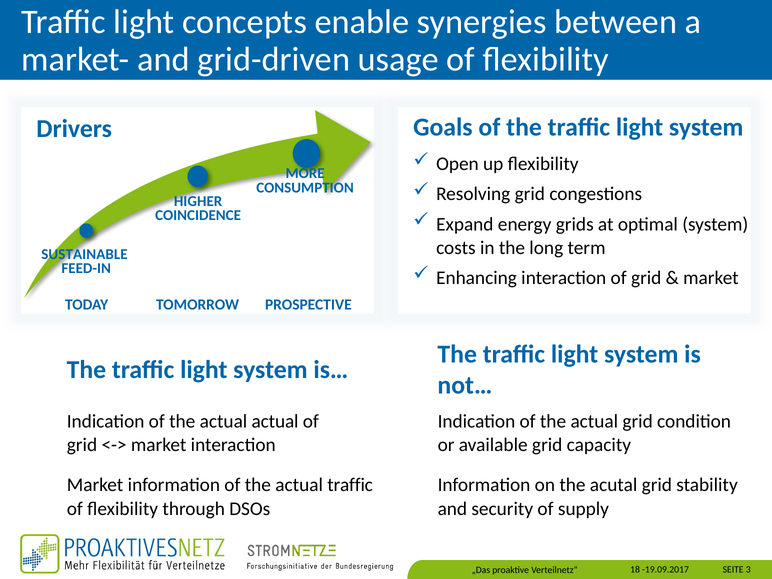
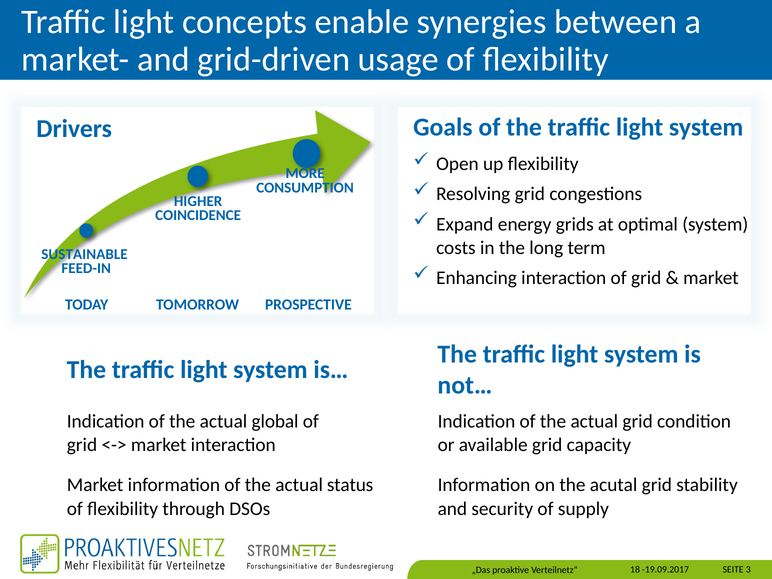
actual actual: actual -> global
actual traffic: traffic -> status
